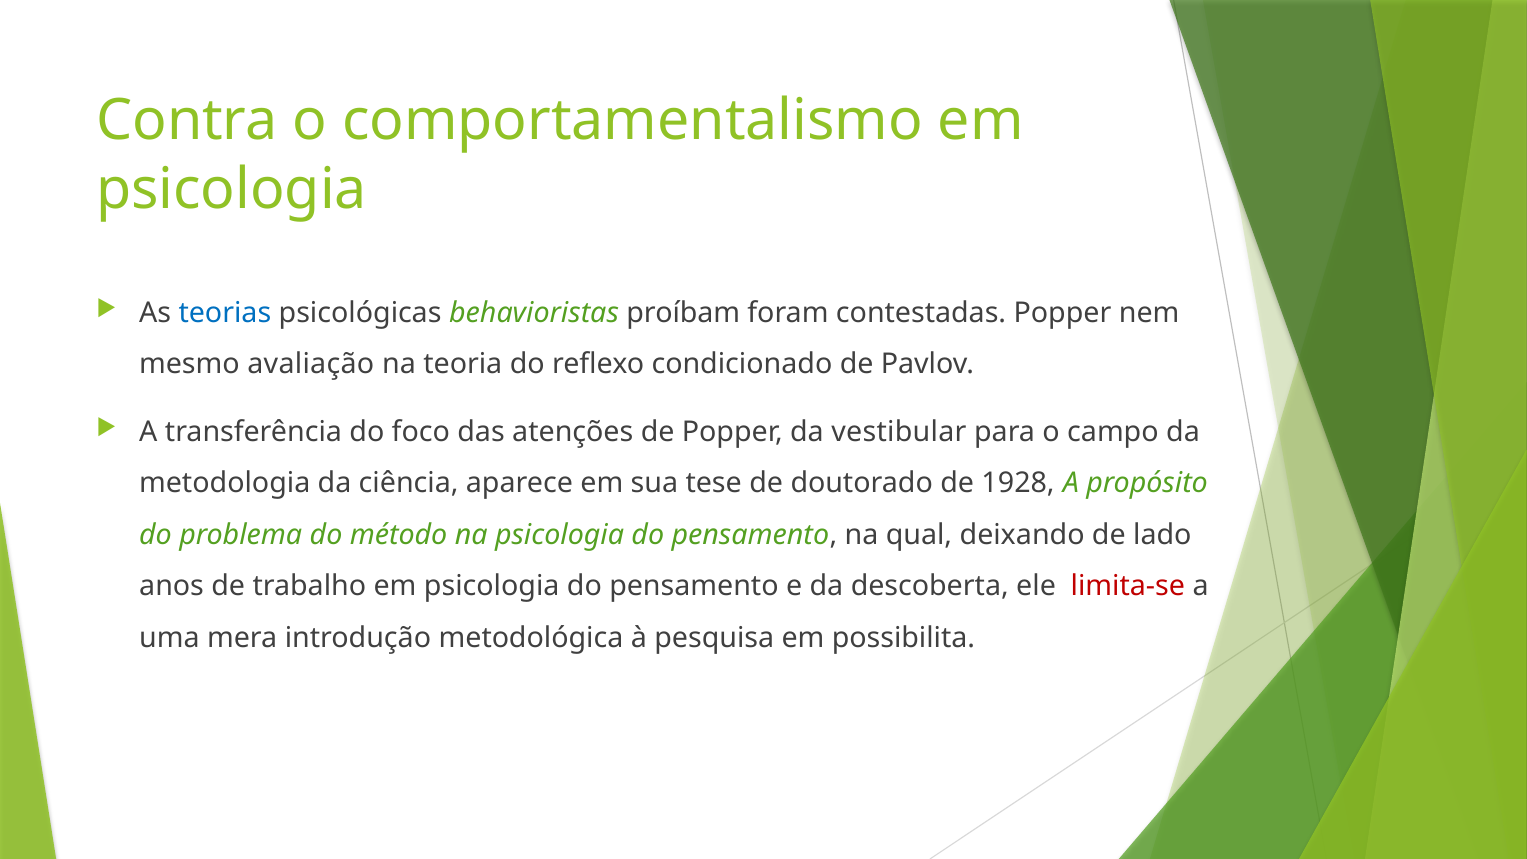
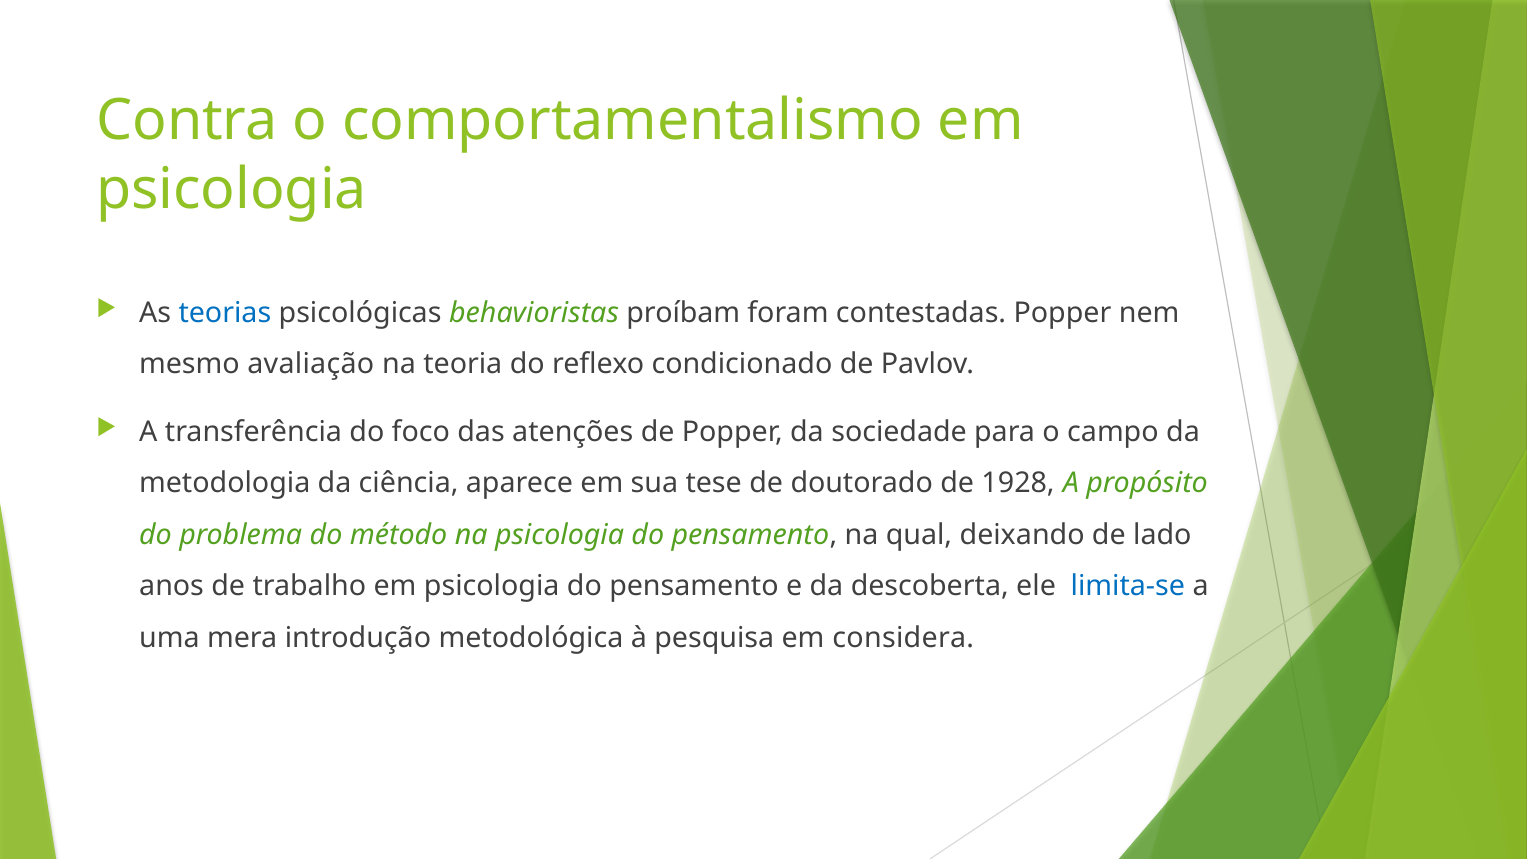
vestibular: vestibular -> sociedade
limita-se colour: red -> blue
possibilita: possibilita -> considera
